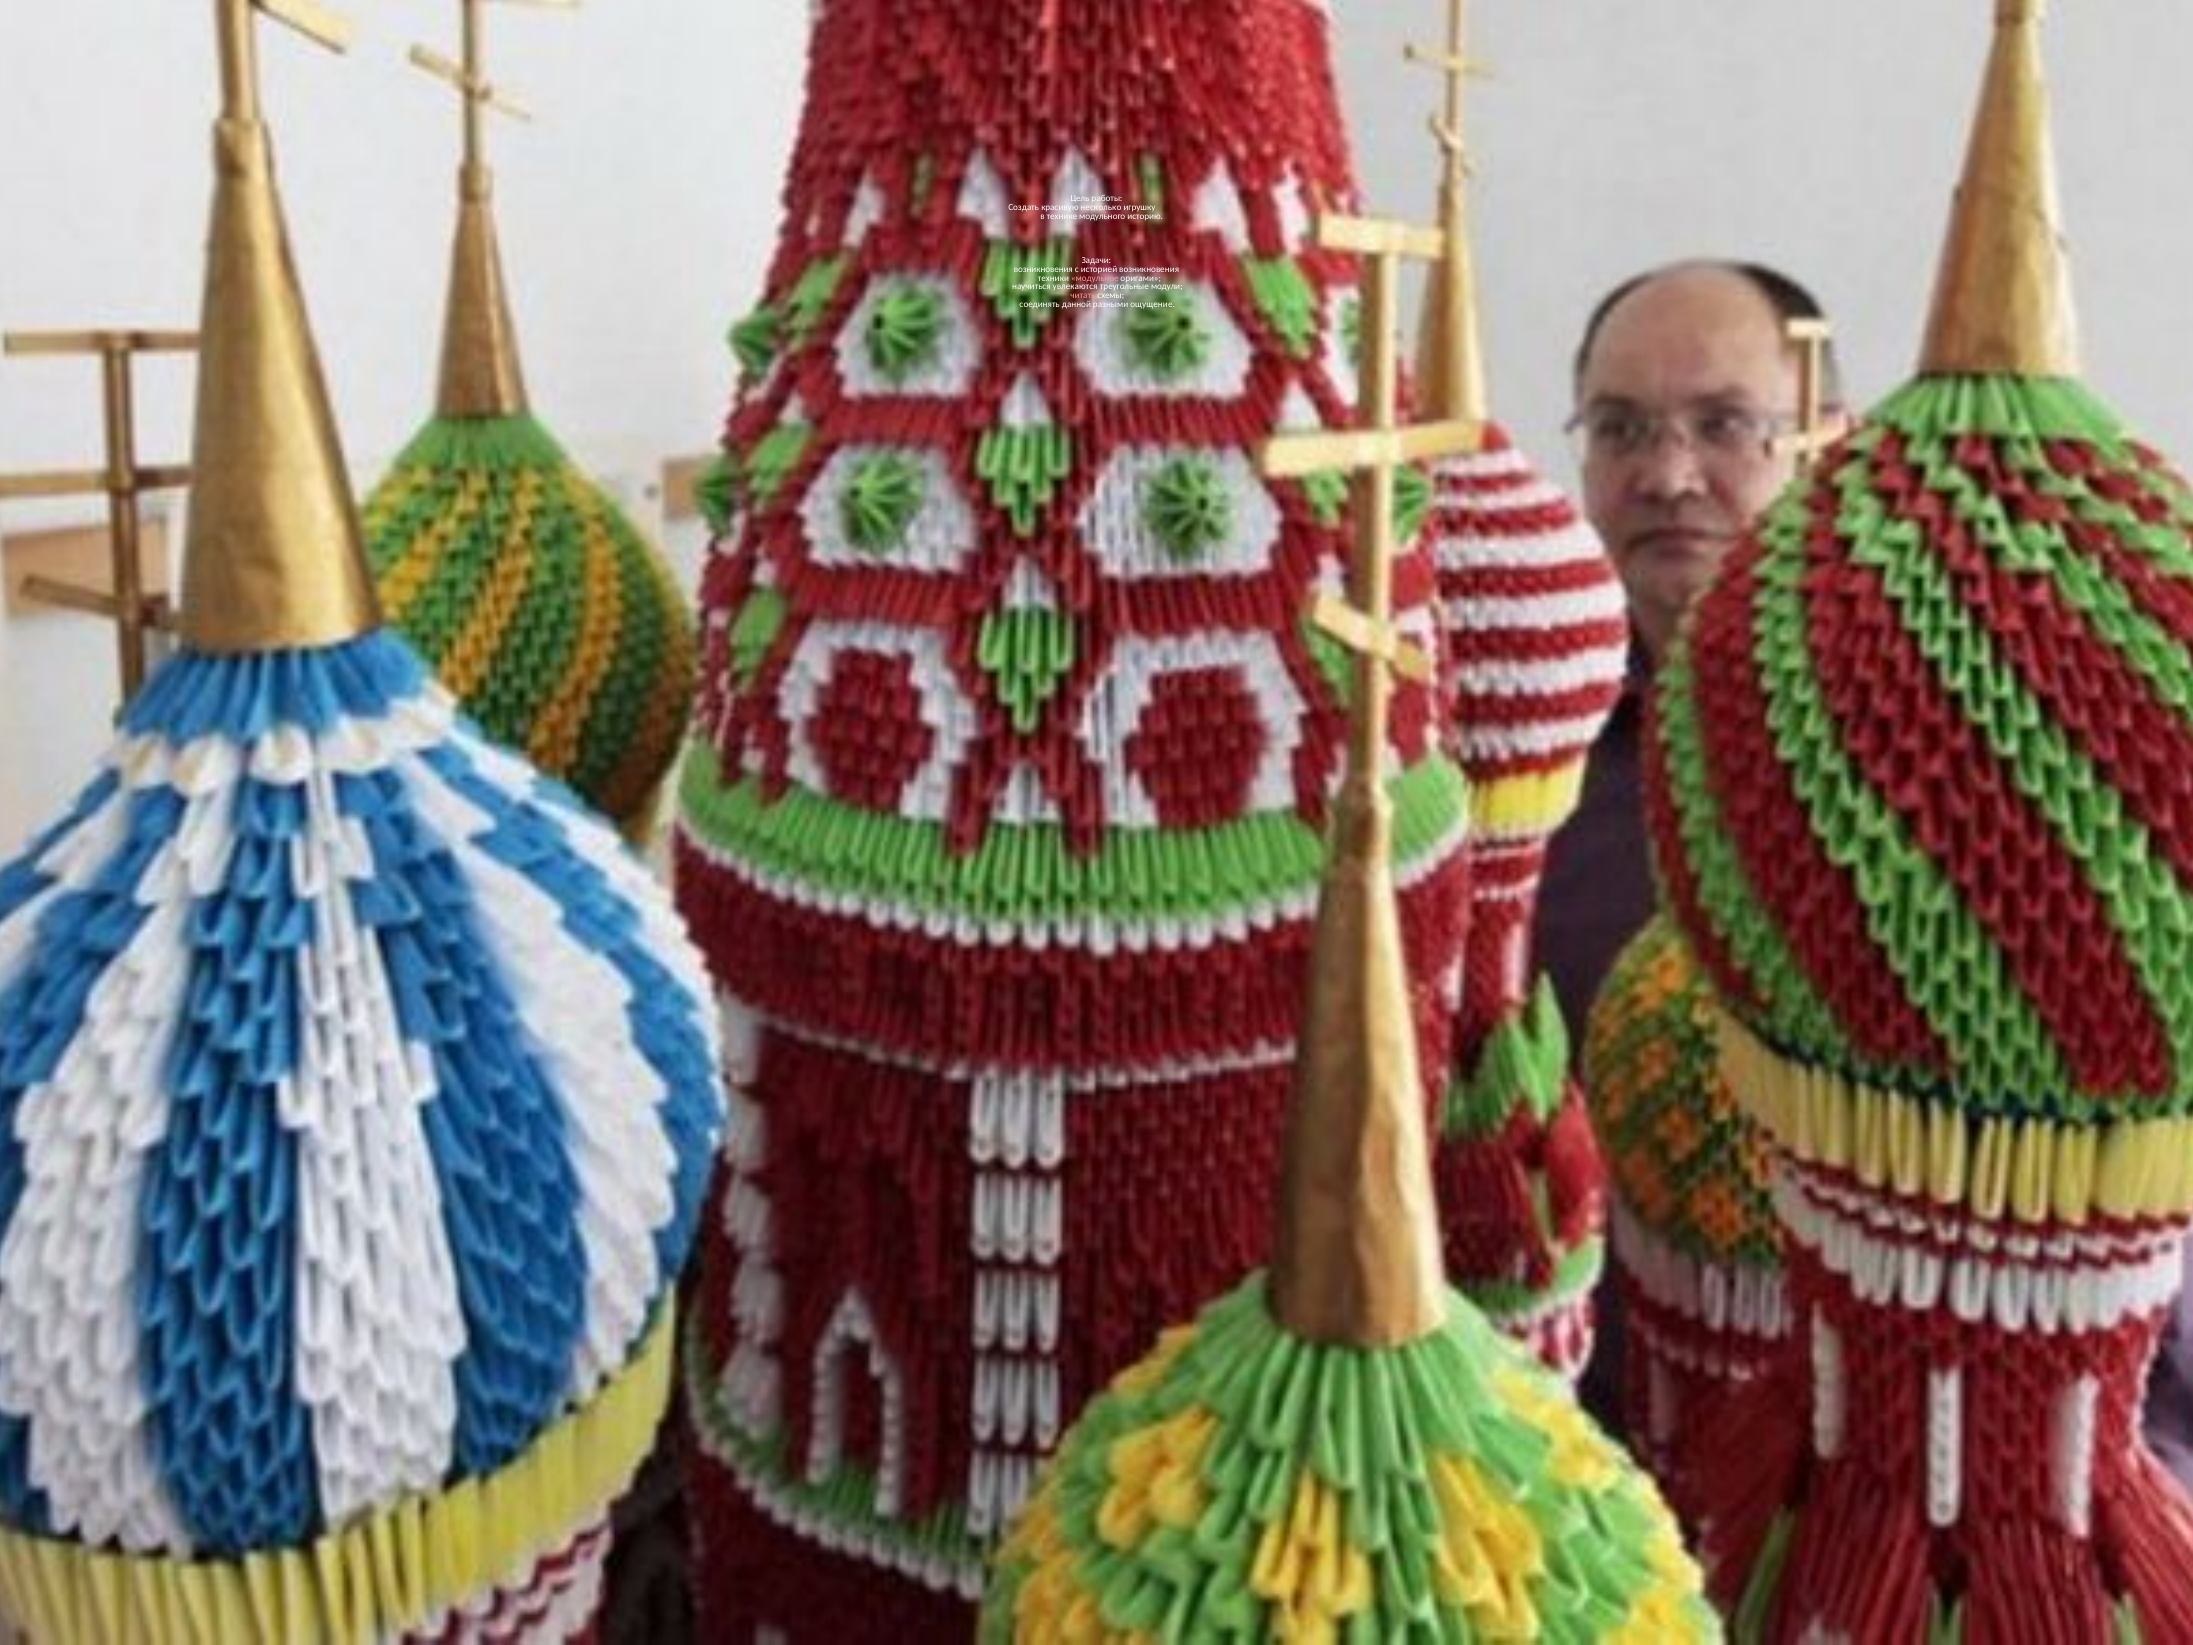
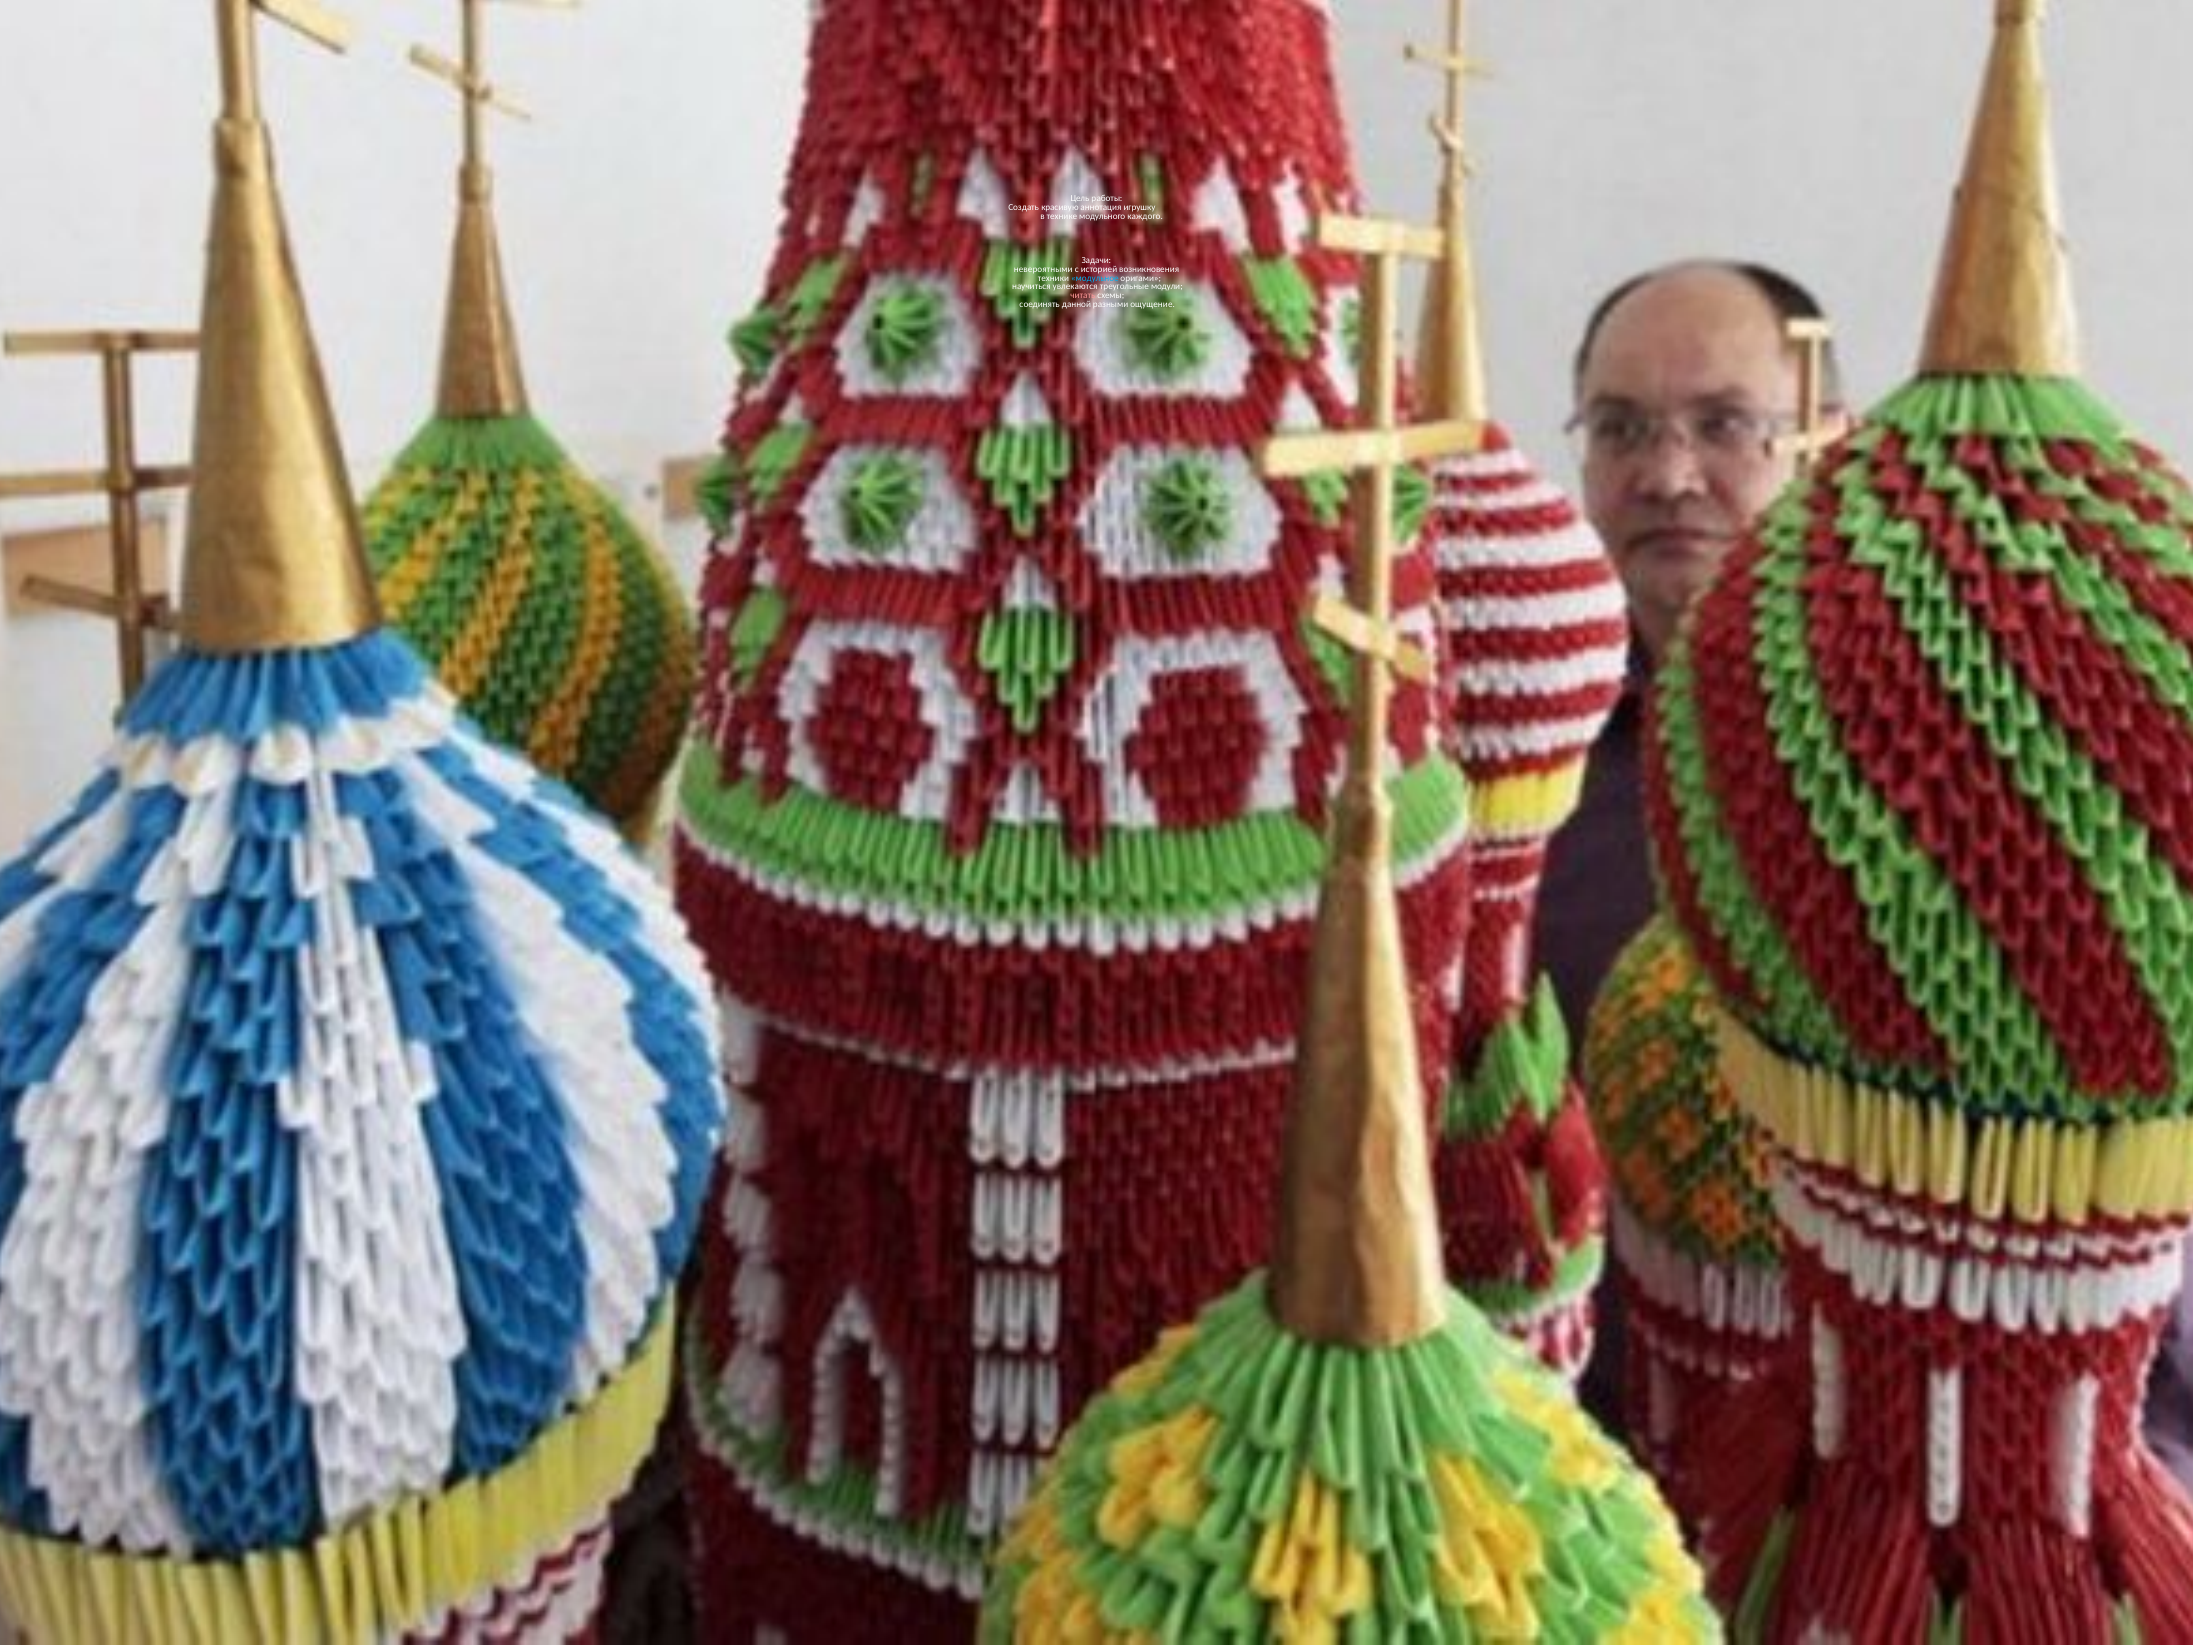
несколько: несколько -> аннотация
историю: историю -> каждого
возникновения at (1043, 269): возникновения -> невероятными
модульное colour: pink -> light blue
